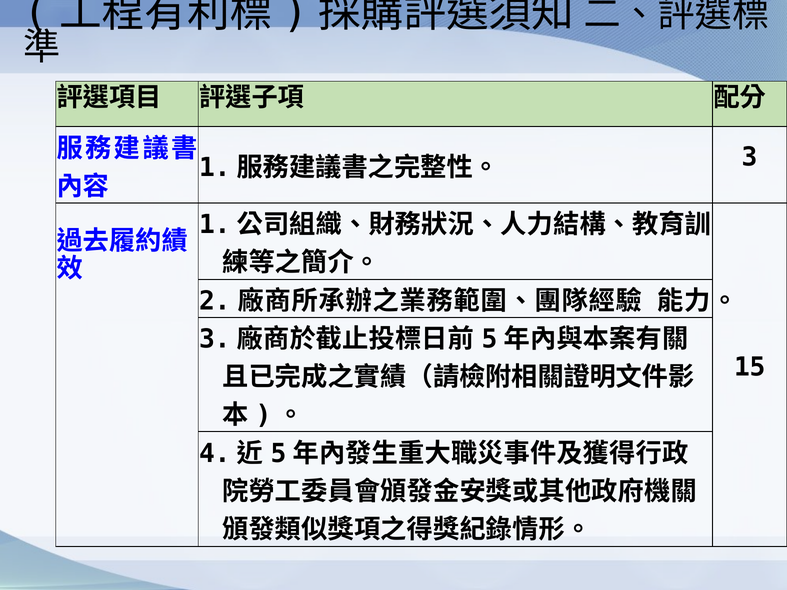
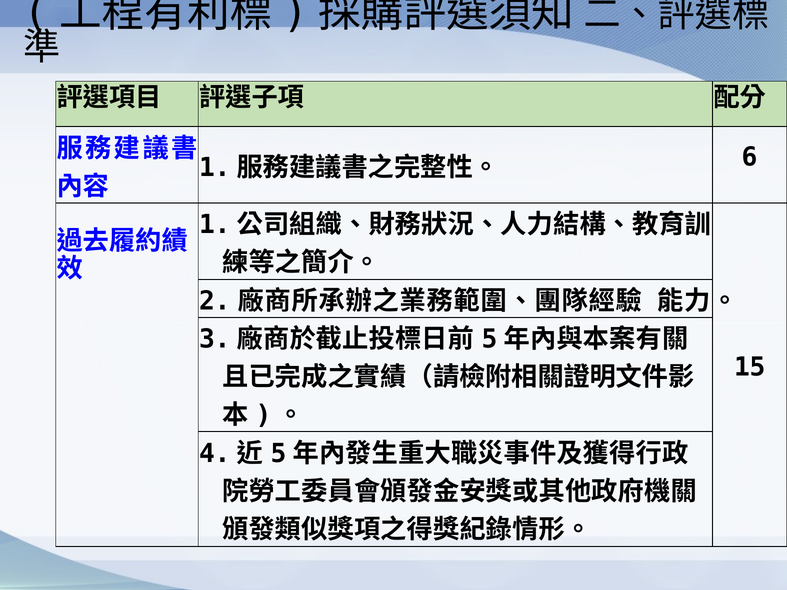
3: 3 -> 6
